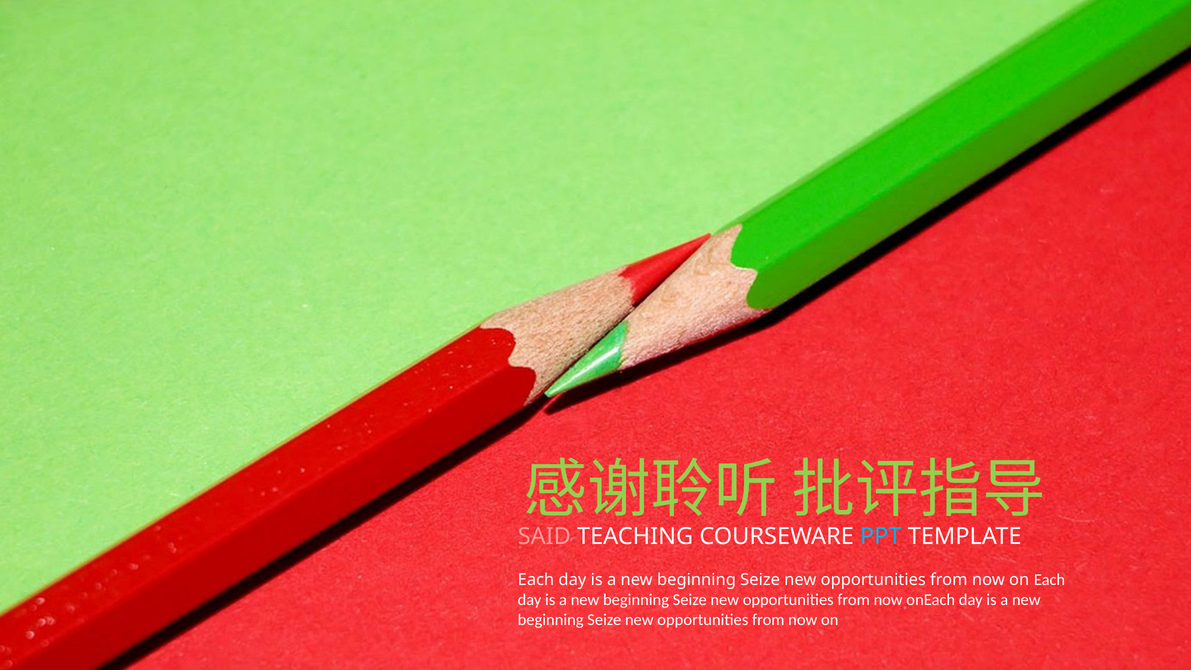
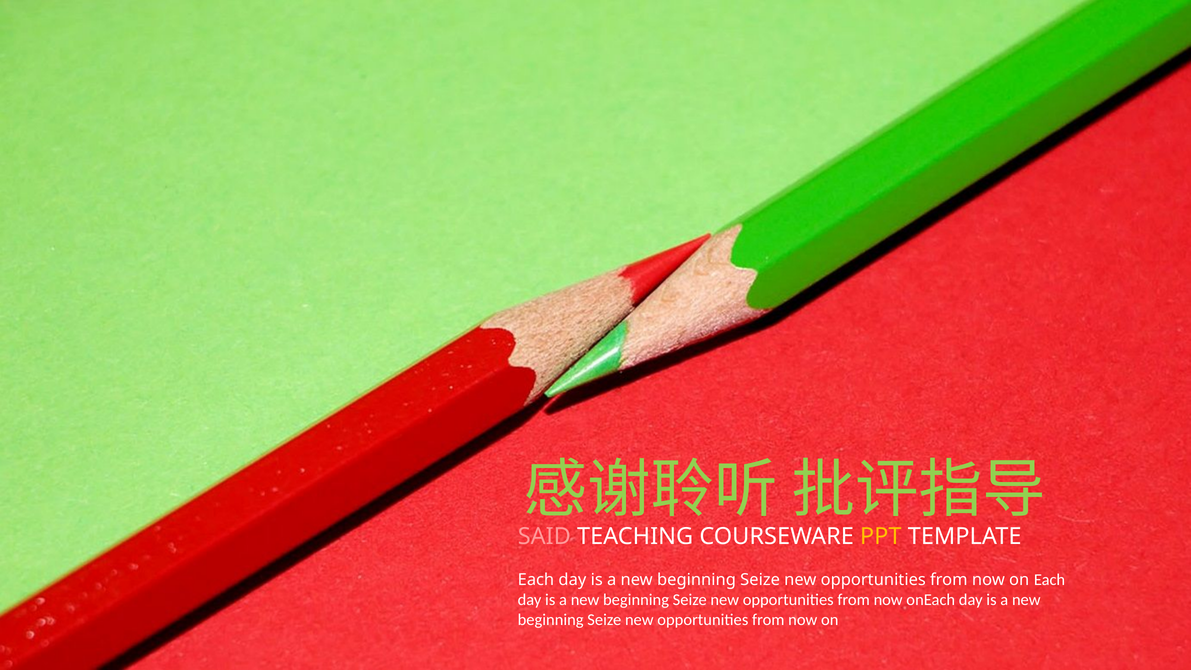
PPT colour: light blue -> yellow
